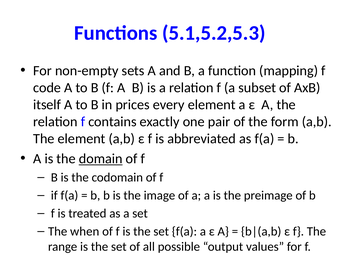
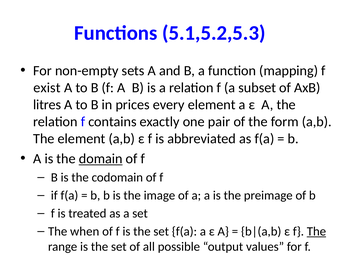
code: code -> exist
itself: itself -> litres
The at (316, 231) underline: none -> present
